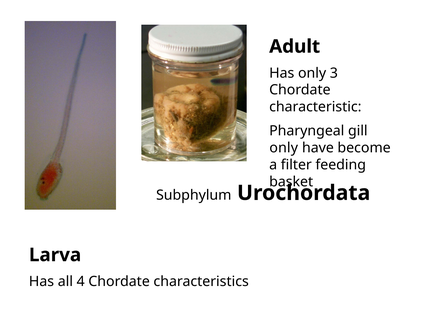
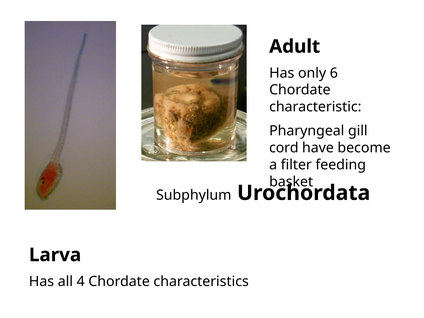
3: 3 -> 6
only at (284, 148): only -> cord
